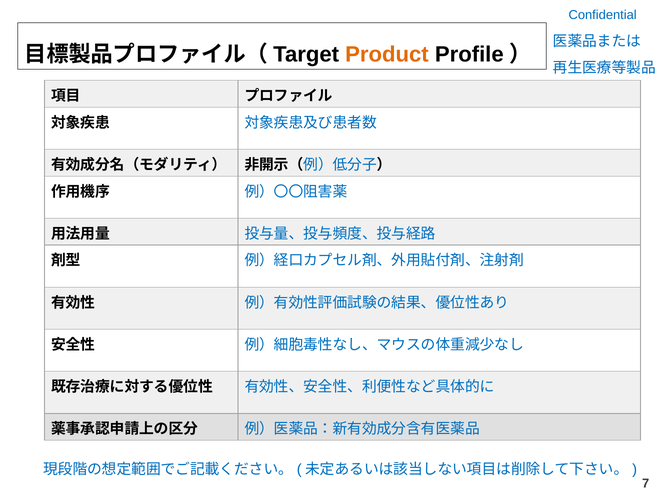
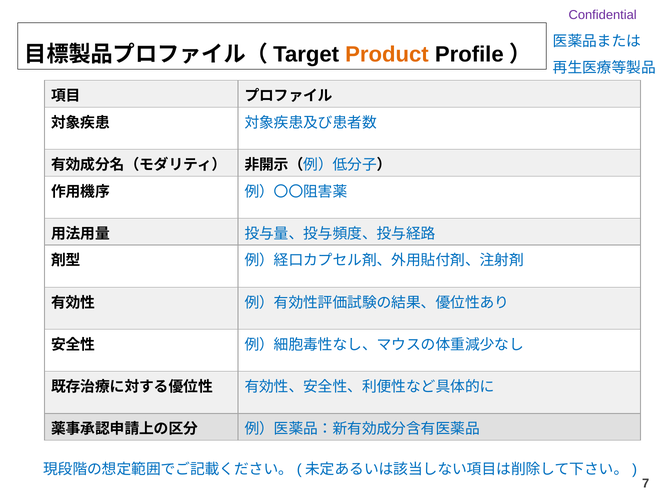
Confidential colour: blue -> purple
